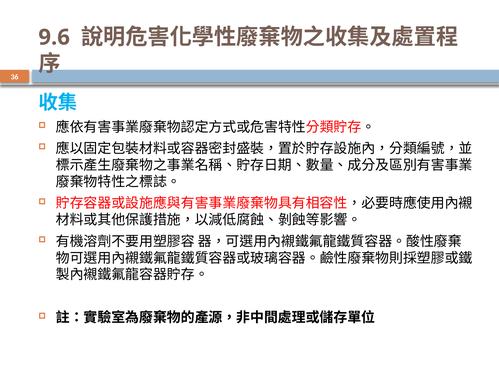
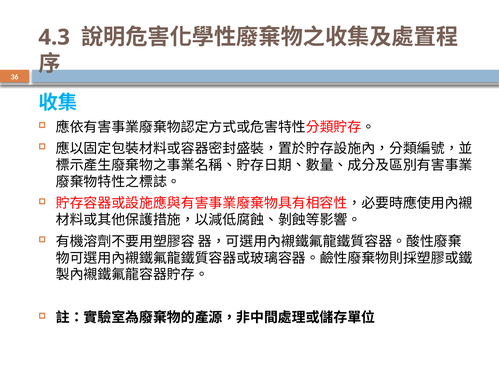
9.6: 9.6 -> 4.3
